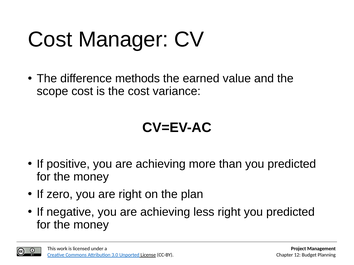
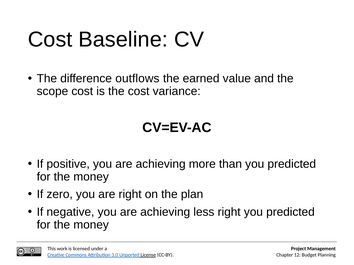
Manager: Manager -> Baseline
methods: methods -> outflows
